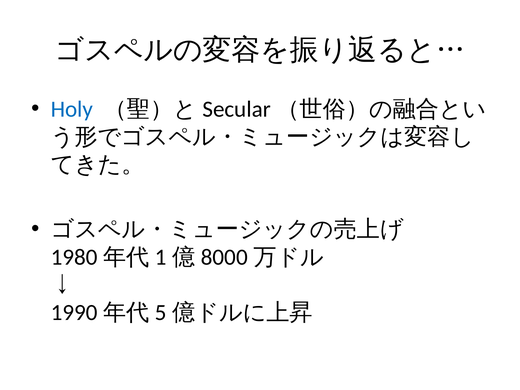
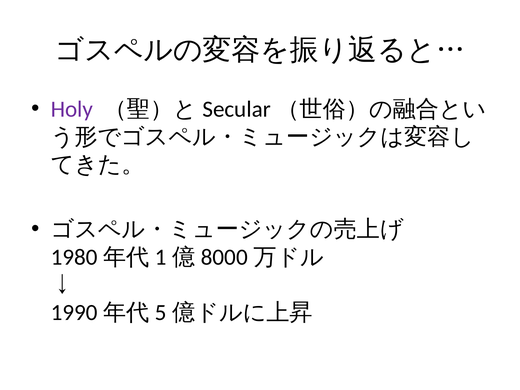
Holy colour: blue -> purple
